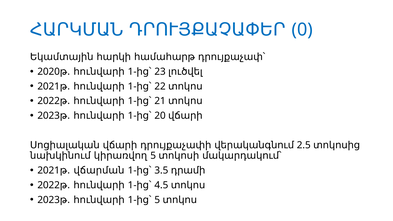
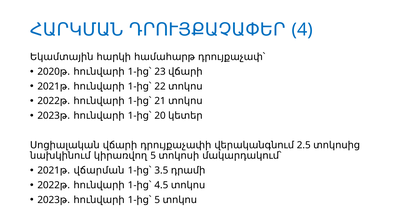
0: 0 -> 4
23 լուծվել: լուծվել -> վճարի
20 վճարի: վճարի -> կետեր
